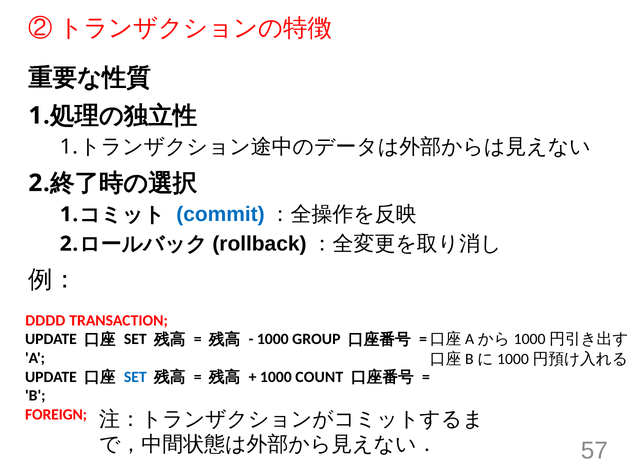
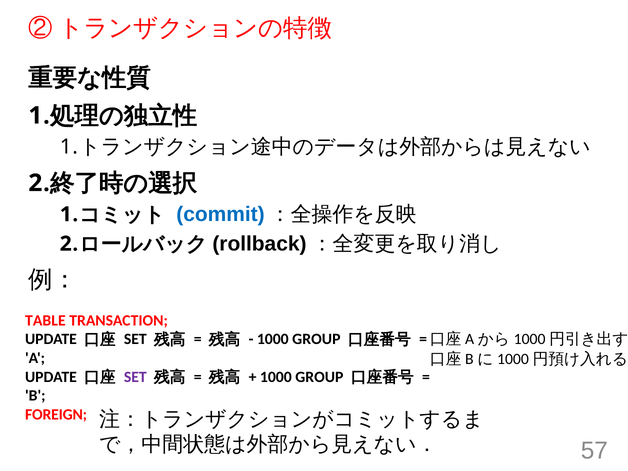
DDDD: DDDD -> TABLE
SET at (135, 377) colour: blue -> purple
COUNT at (319, 377): COUNT -> GROUP
